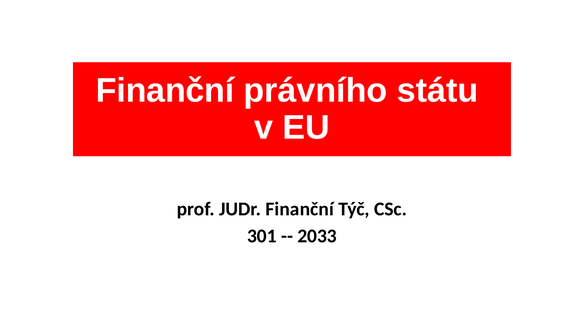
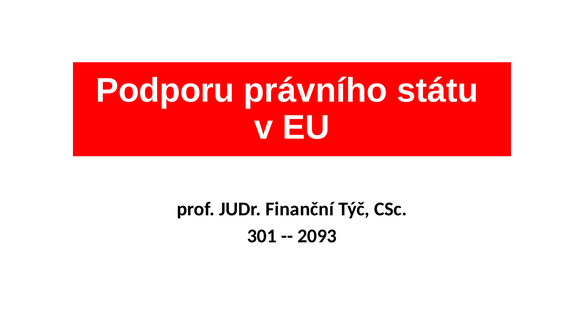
Finanční at (165, 90): Finanční -> Podporu
2033: 2033 -> 2093
